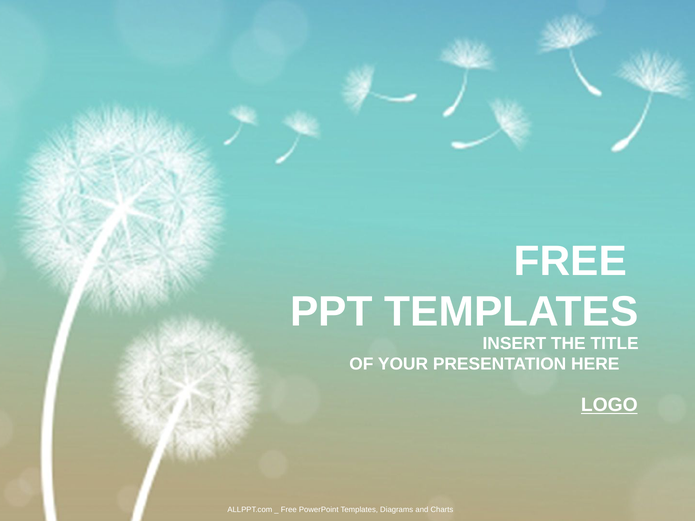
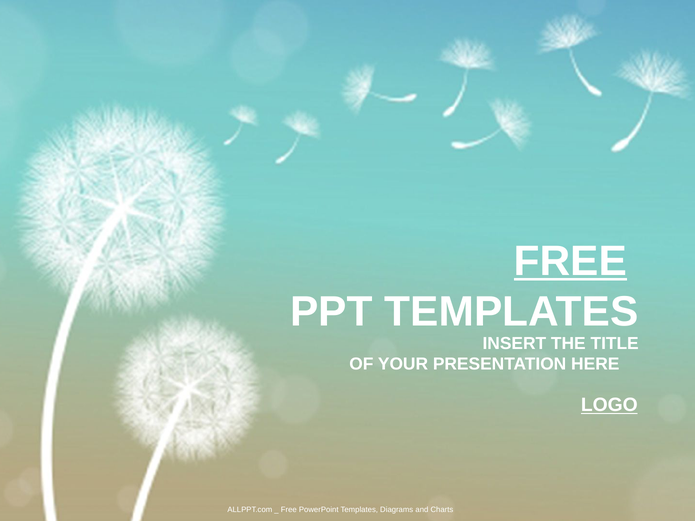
FREE at (570, 261) underline: none -> present
